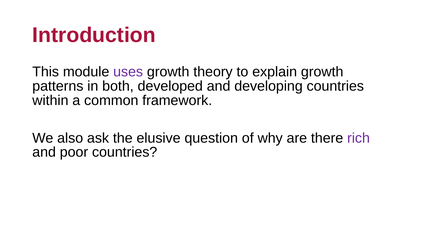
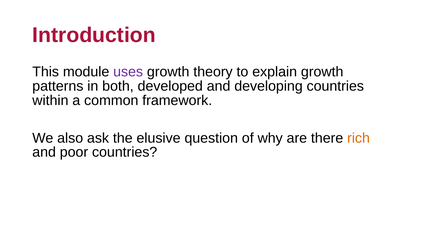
rich colour: purple -> orange
